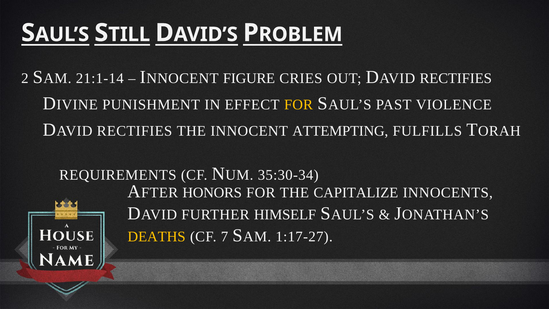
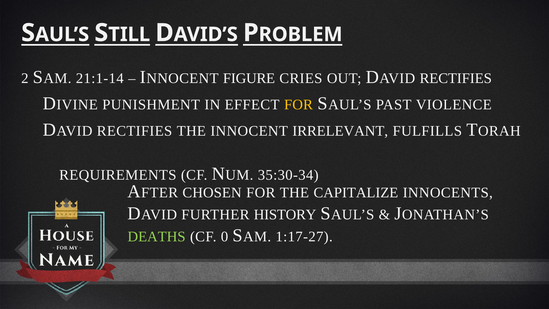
ATTEMPTING: ATTEMPTING -> IRRELEVANT
HONORS: HONORS -> CHOSEN
HIMSELF: HIMSELF -> HISTORY
DEATHS colour: yellow -> light green
7: 7 -> 0
